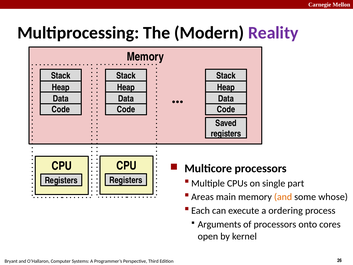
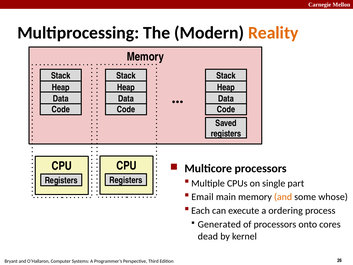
Reality colour: purple -> orange
Areas: Areas -> Email
Arguments: Arguments -> Generated
open: open -> dead
